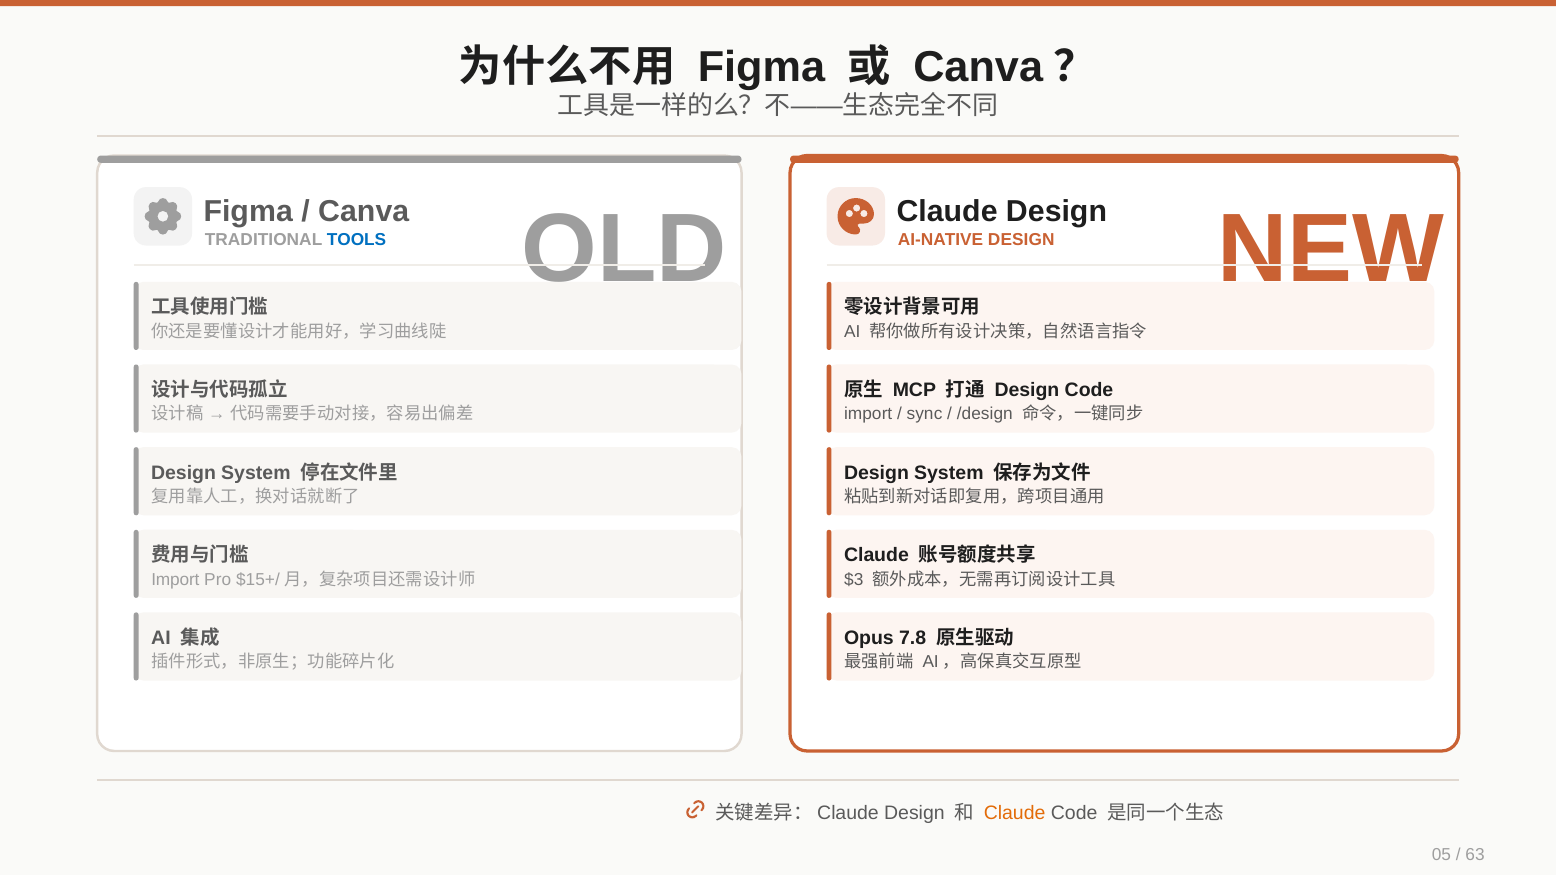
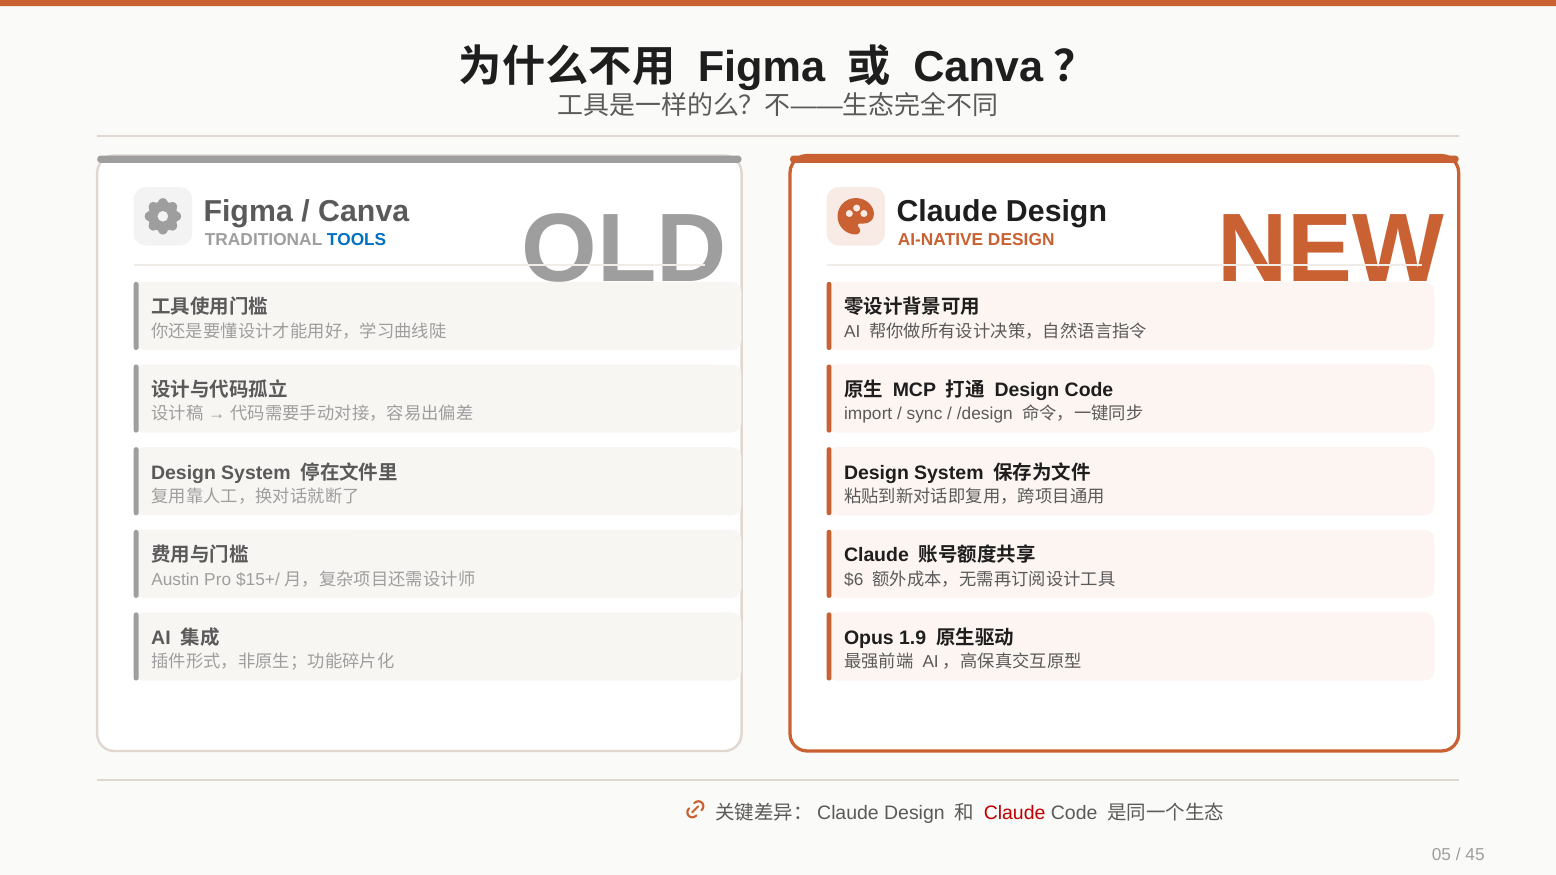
Import at (175, 580): Import -> Austin
$3: $3 -> $6
7.8: 7.8 -> 1.9
Claude at (1015, 813) colour: orange -> red
63: 63 -> 45
